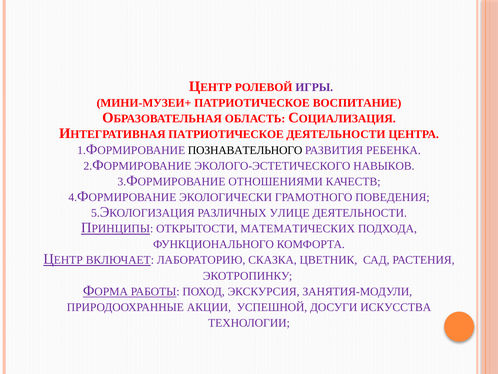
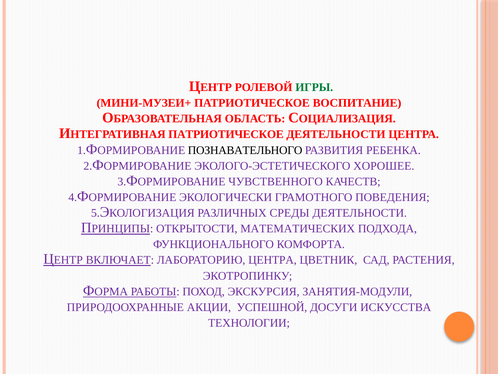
ИГРЫ colour: purple -> green
НАВЫКОВ: НАВЫКОВ -> ХОРОШЕЕ
ОТНОШЕНИЯМИ: ОТНОШЕНИЯМИ -> ЧУВСТВЕННОГО
УЛИЦЕ: УЛИЦЕ -> СРЕДЫ
ЛАБОРАТОРИЮ СКАЗКА: СКАЗКА -> ЦЕНТРА
